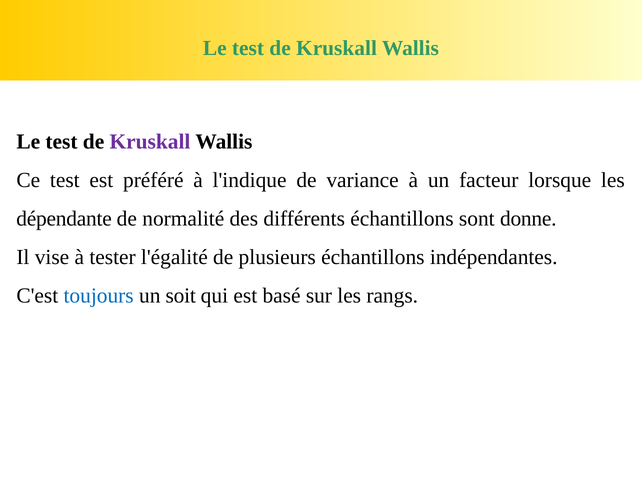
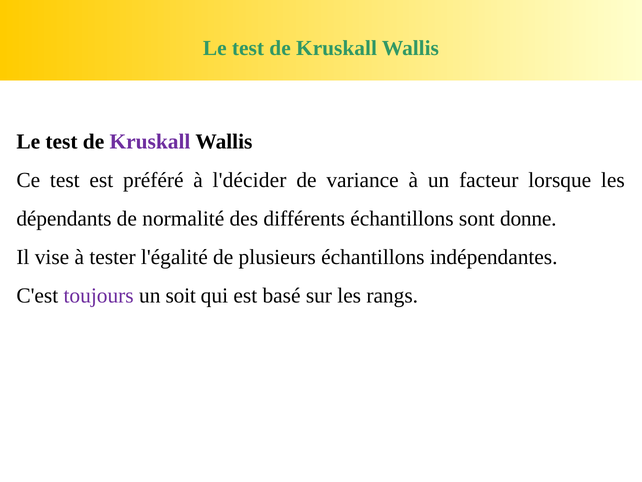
l'indique: l'indique -> l'décider
dépendante: dépendante -> dépendants
toujours colour: blue -> purple
